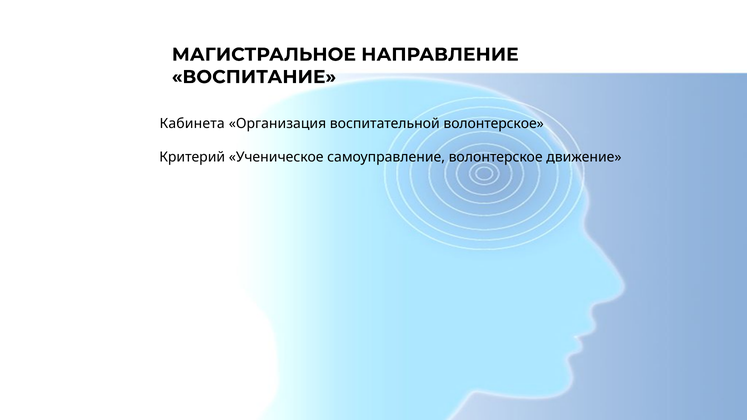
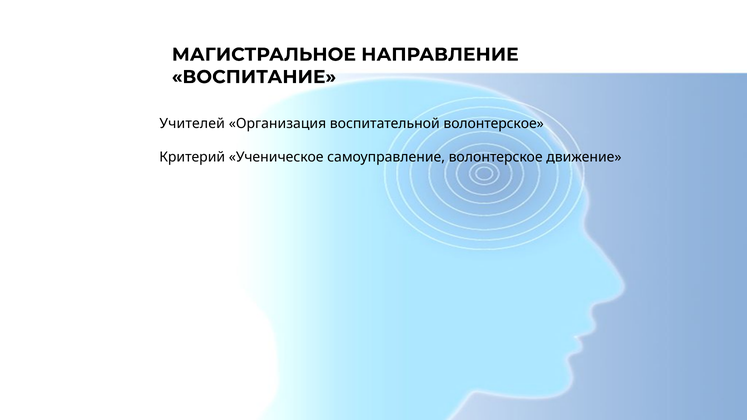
Кабинета: Кабинета -> Учителей
